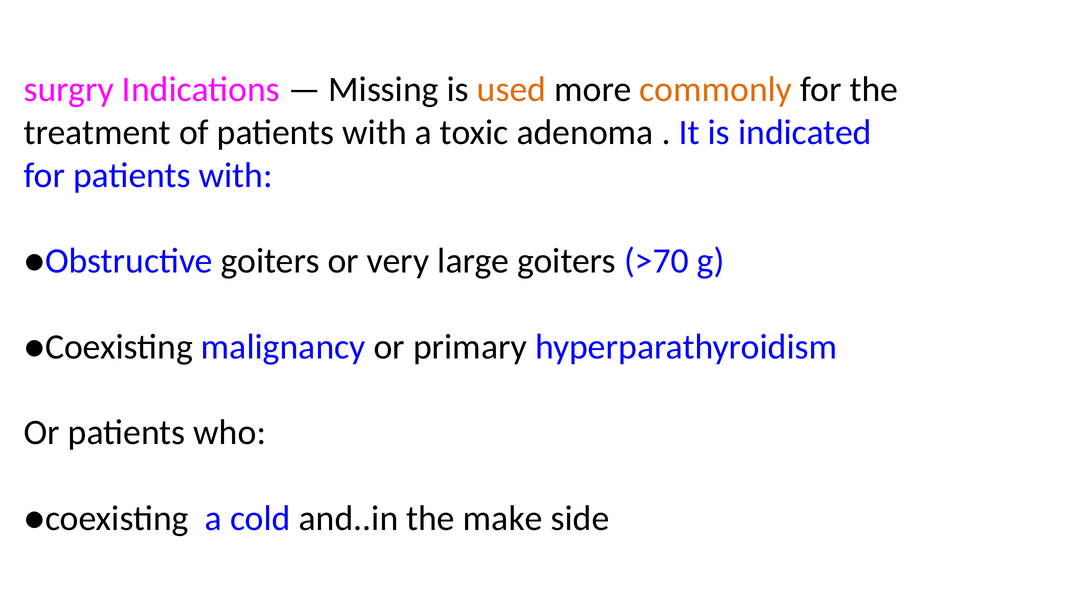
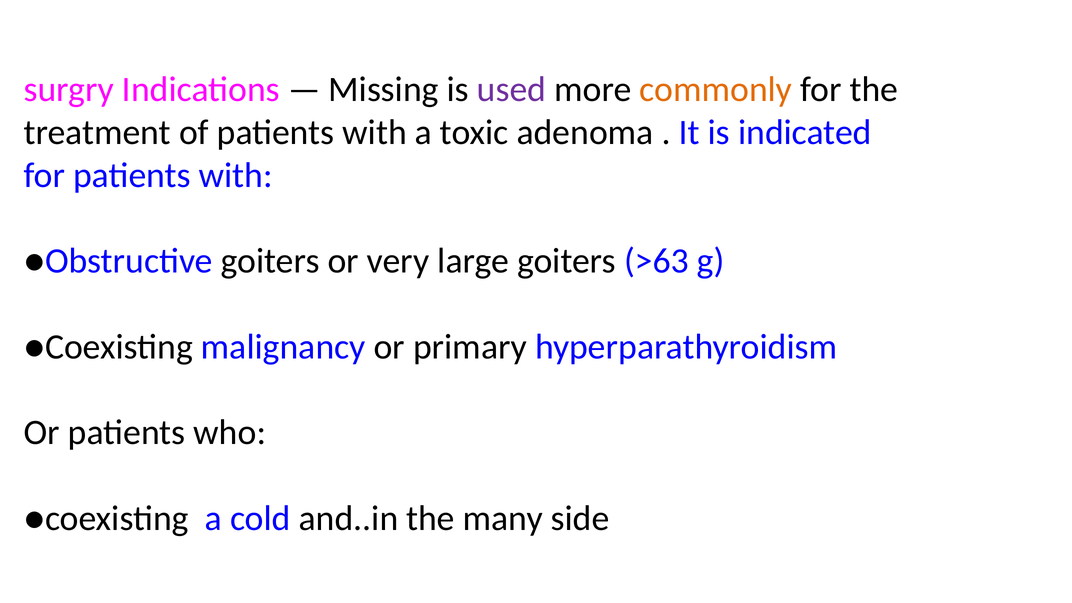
used colour: orange -> purple
>70: >70 -> >63
make: make -> many
